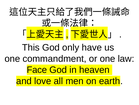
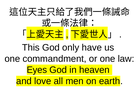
Face: Face -> Eyes
